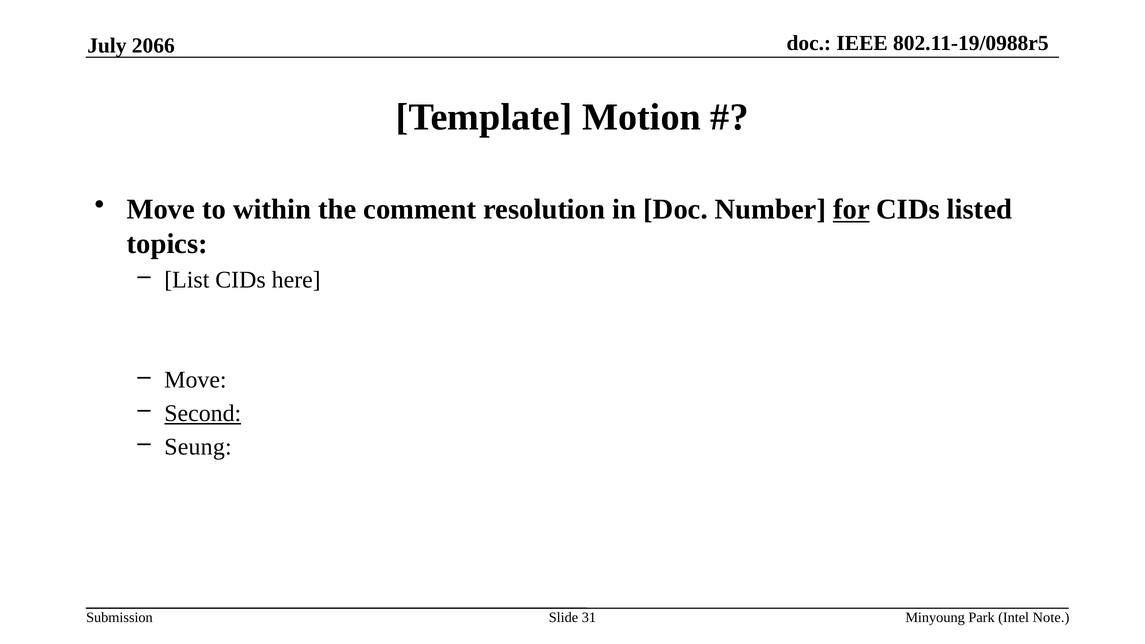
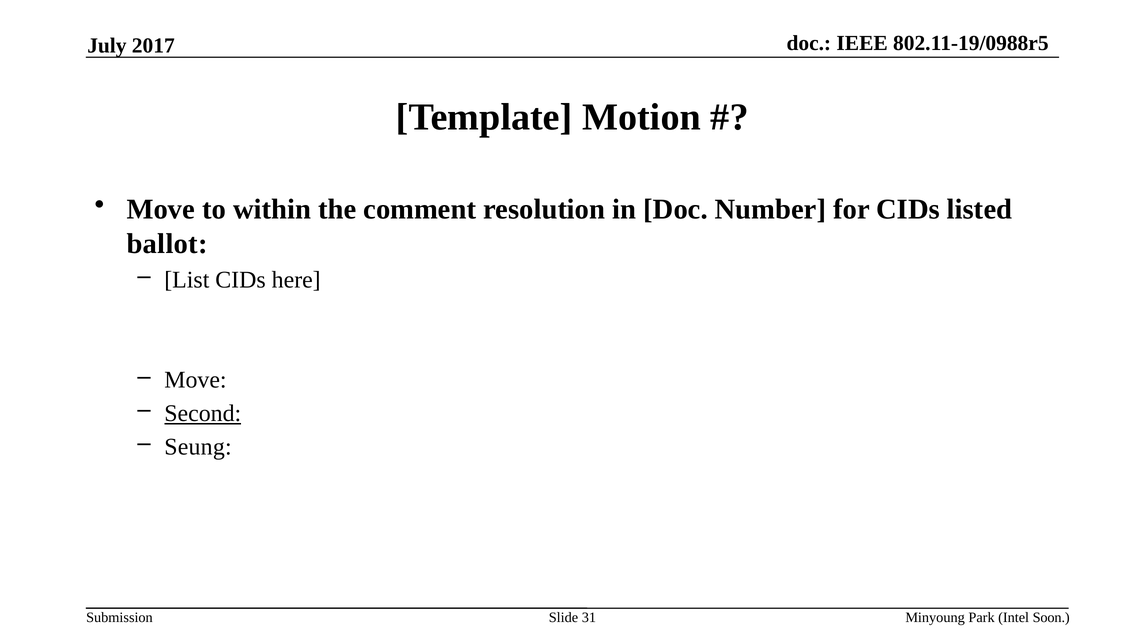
2066: 2066 -> 2017
for underline: present -> none
topics: topics -> ballot
Note: Note -> Soon
